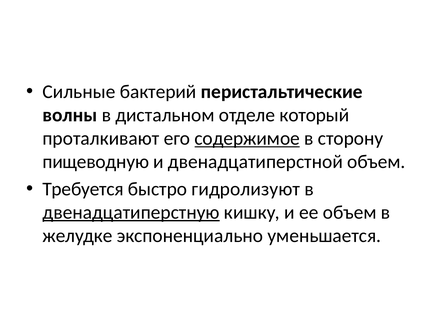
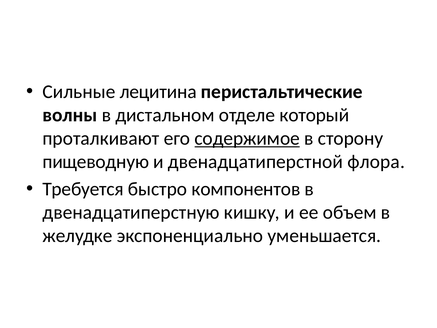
бактерий: бактерий -> лецитина
двенадцатиперстной объем: объем -> флора
гидролизуют: гидролизуют -> компонентов
двенадцатиперстную underline: present -> none
